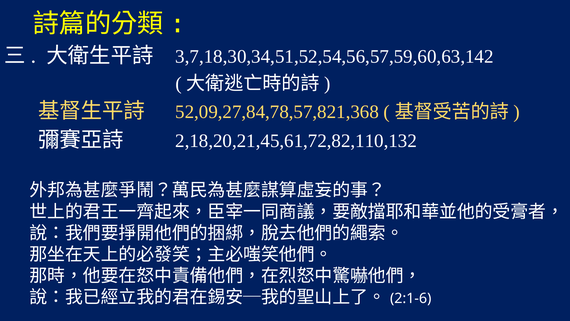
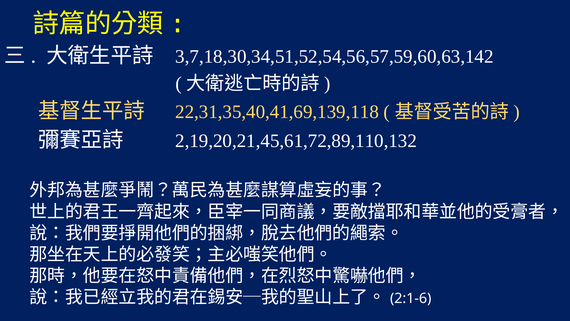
52,09,27,84,78,57,821,368: 52,09,27,84,78,57,821,368 -> 22,31,35,40,41,69,139,118
2,18,20,21,45,61,72,82,110,132: 2,18,20,21,45,61,72,82,110,132 -> 2,19,20,21,45,61,72,89,110,132
